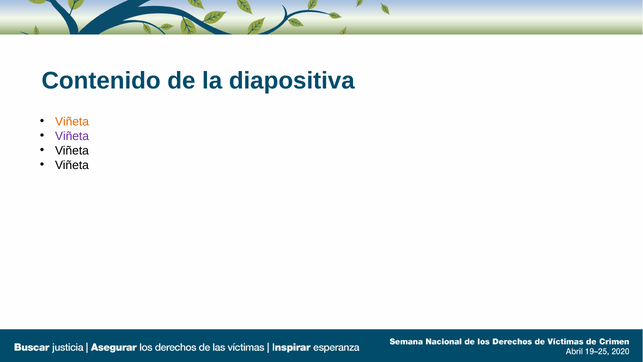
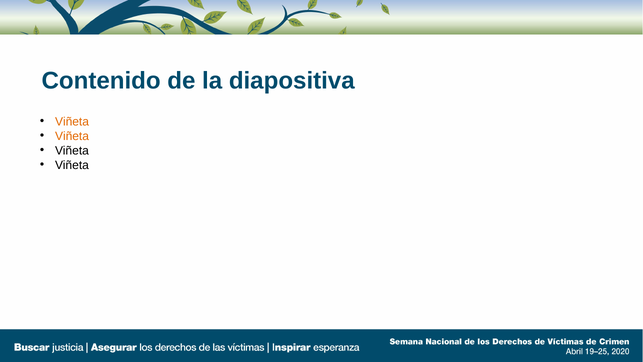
Viñeta at (72, 136) colour: purple -> orange
